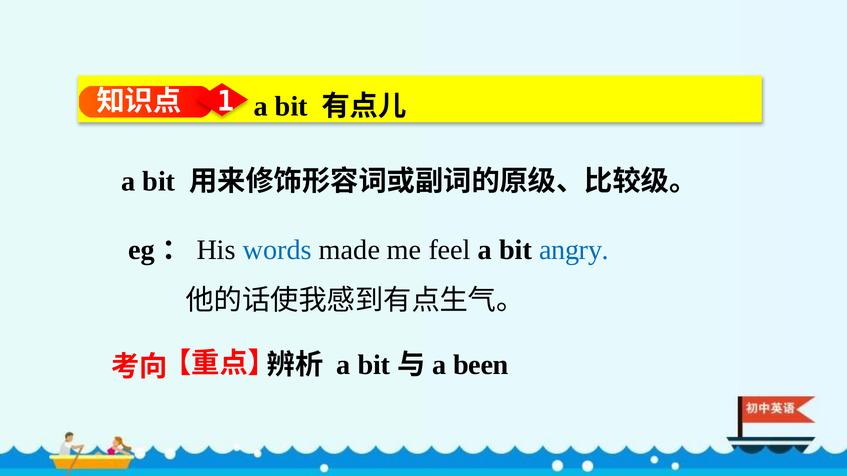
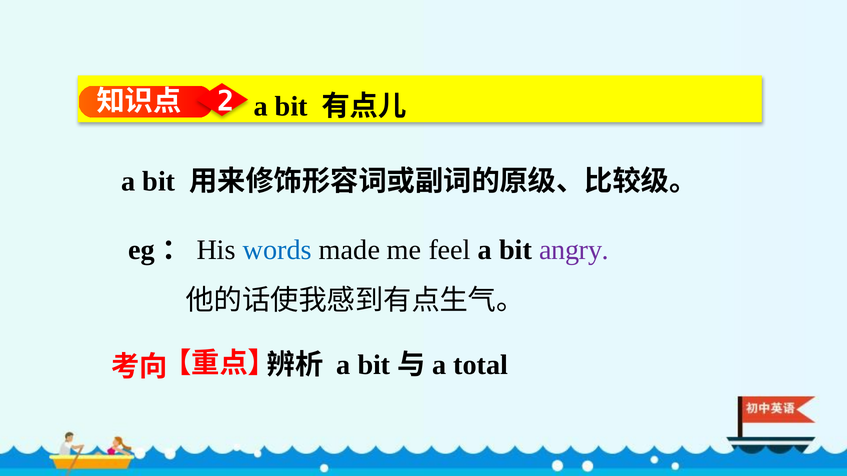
1: 1 -> 2
angry colour: blue -> purple
been: been -> total
